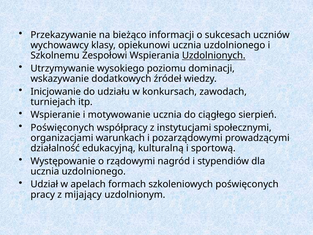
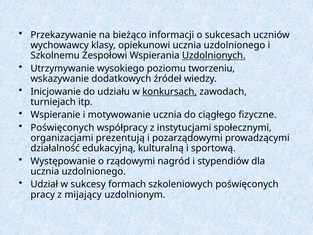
dominacji: dominacji -> tworzeniu
konkursach underline: none -> present
sierpień: sierpień -> fizyczne
warunkach: warunkach -> prezentują
apelach: apelach -> sukcesy
